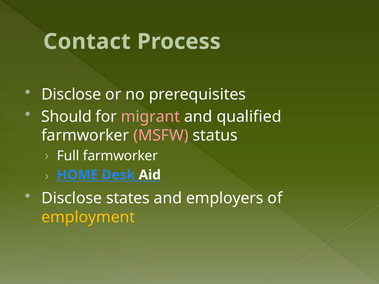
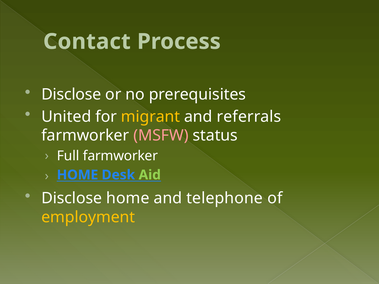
Should: Should -> United
migrant colour: pink -> yellow
qualified: qualified -> referrals
Aid colour: white -> light green
Disclose states: states -> home
employers: employers -> telephone
